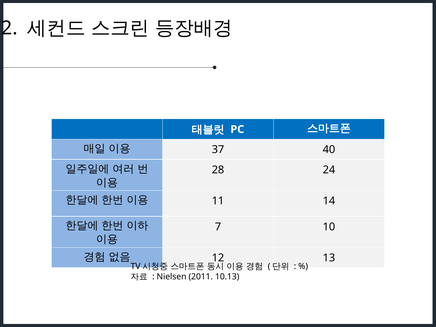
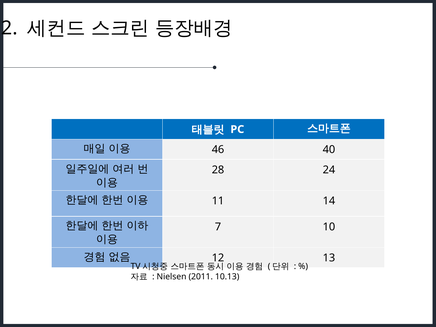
37: 37 -> 46
